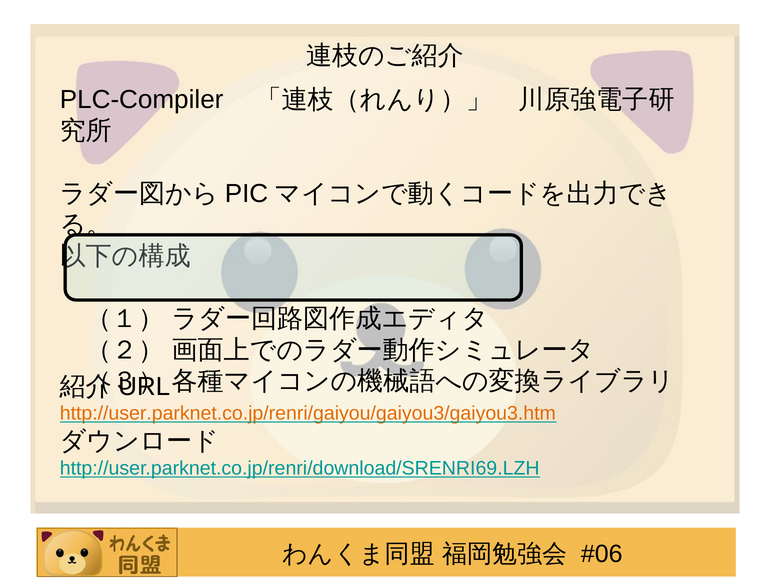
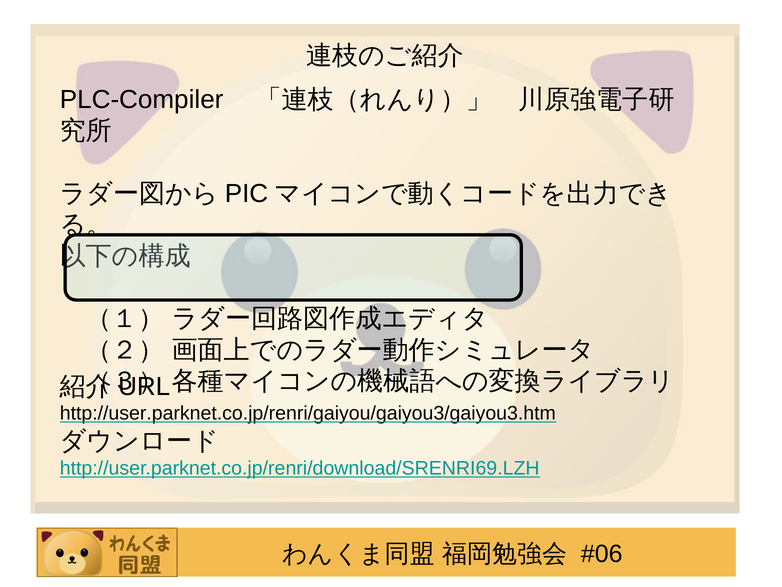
http://user.parknet.co.jp/renri/gaiyou/gaiyou3/gaiyou3.htm colour: orange -> black
